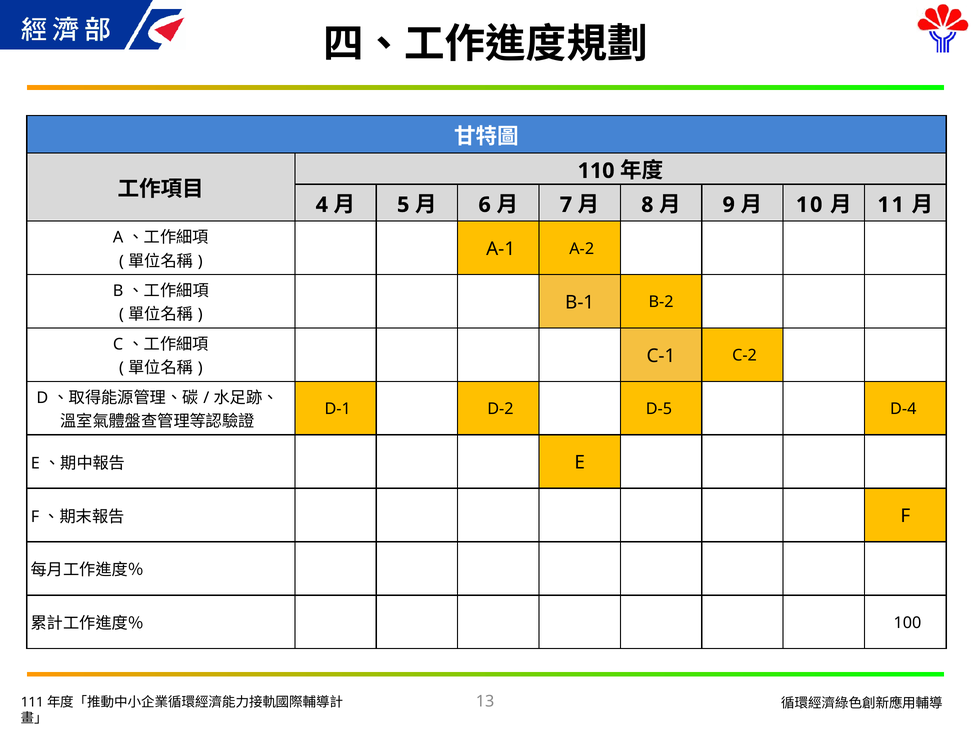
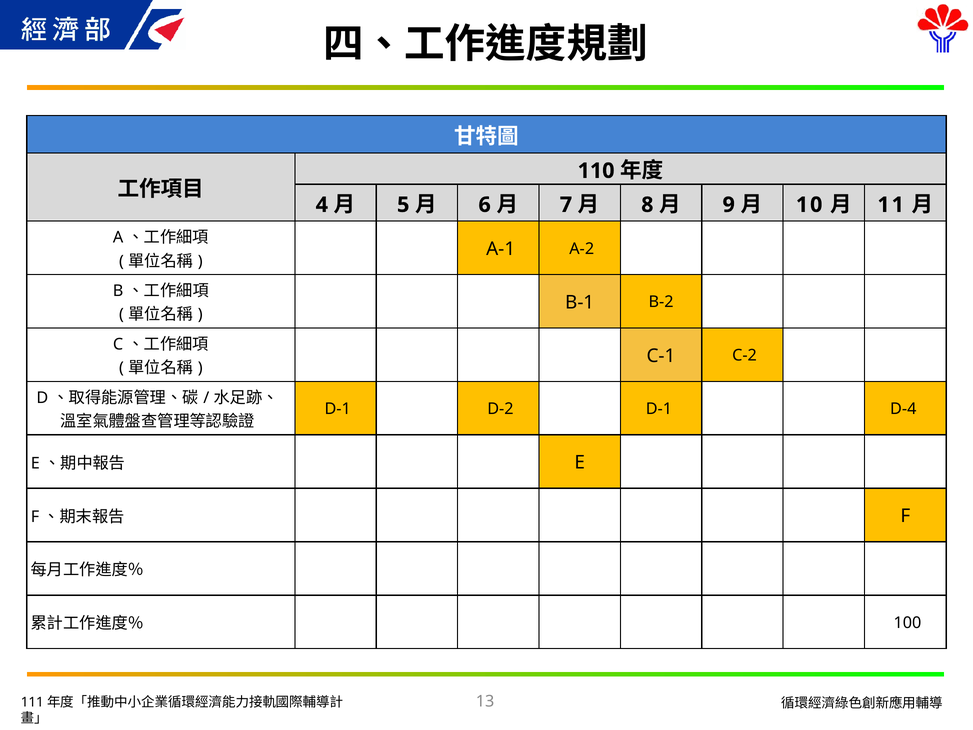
D-2 D-5: D-5 -> D-1
